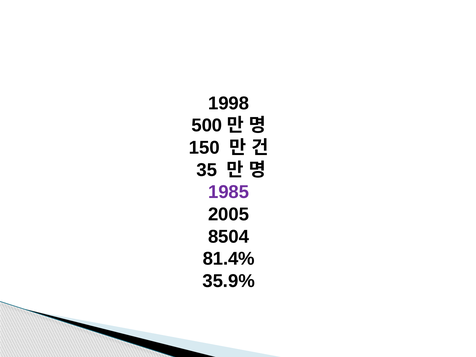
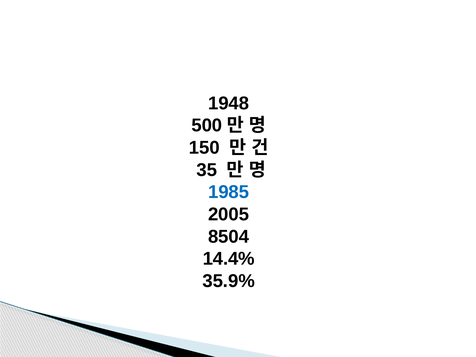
1998: 1998 -> 1948
1985 colour: purple -> blue
81.4%: 81.4% -> 14.4%
